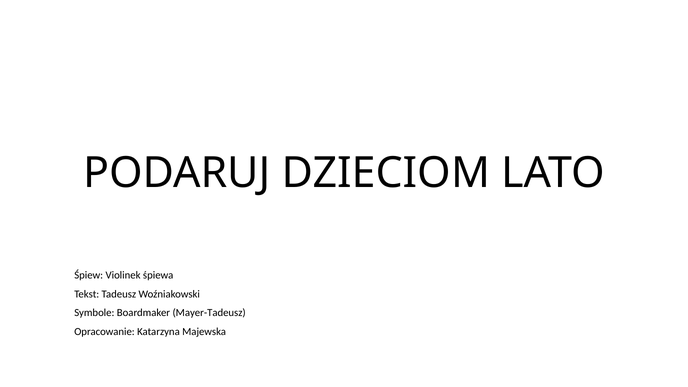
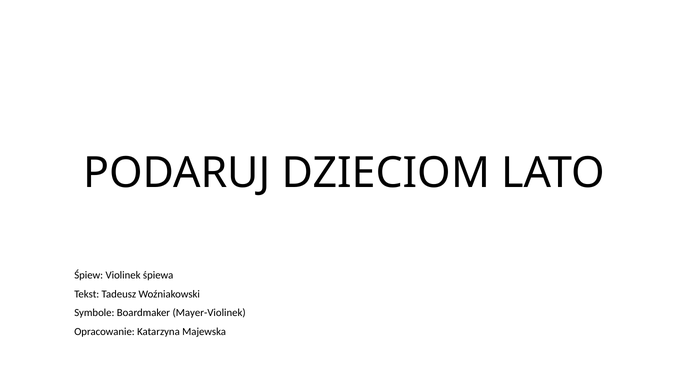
Mayer-Tadeusz: Mayer-Tadeusz -> Mayer-Violinek
